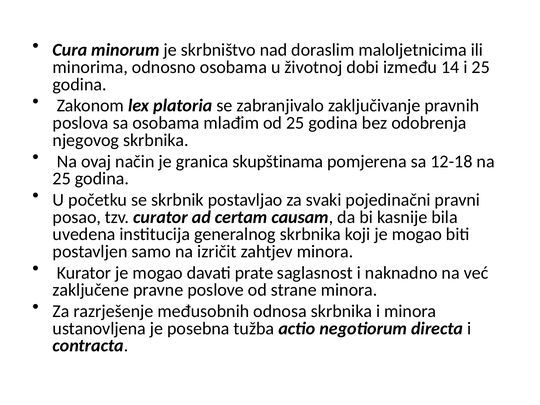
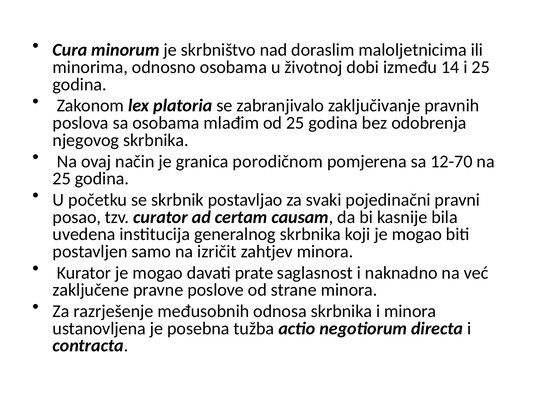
skupštinama: skupštinama -> porodičnom
12-18: 12-18 -> 12-70
